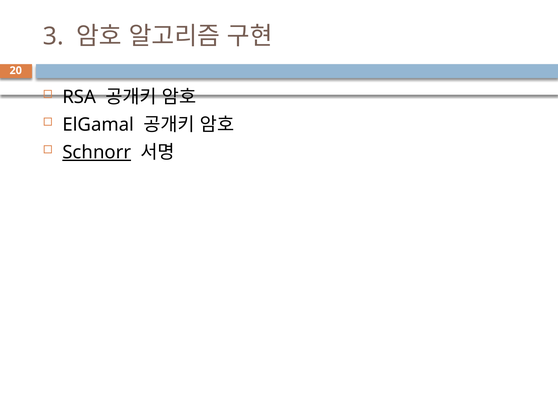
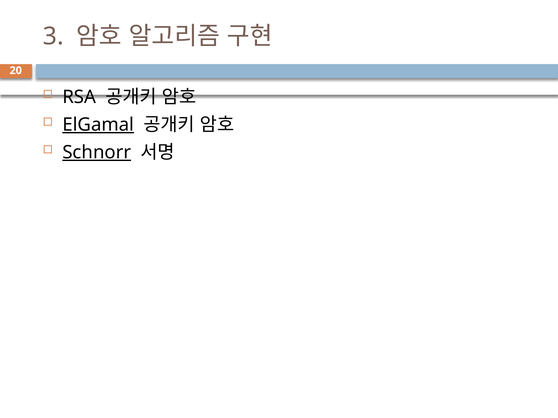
ElGamal underline: none -> present
